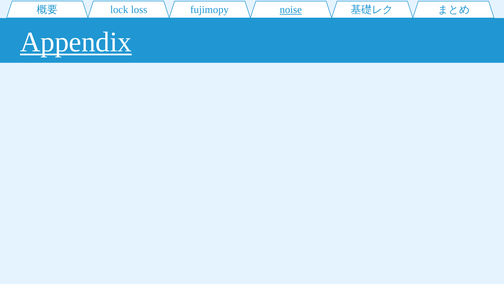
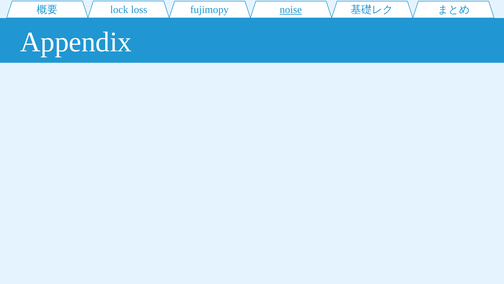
Appendix underline: present -> none
